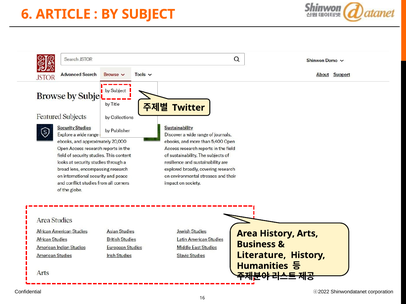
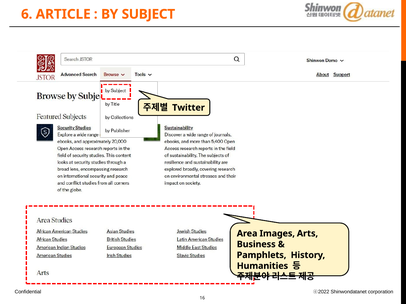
Area History: History -> Images
Literature: Literature -> Pamphlets
